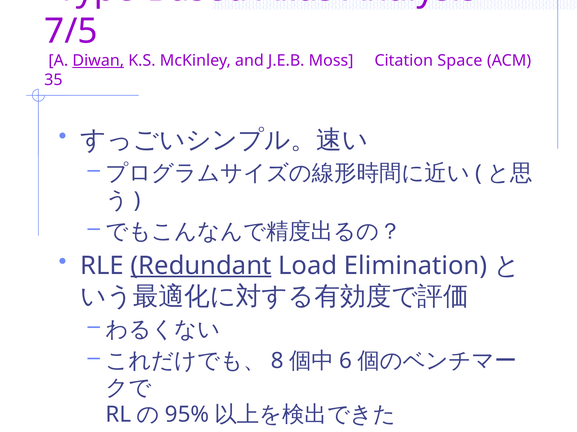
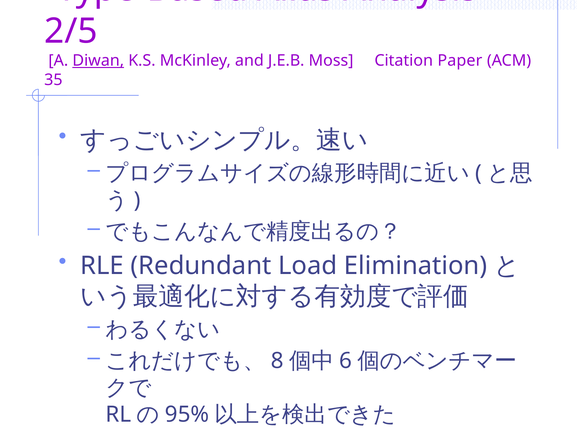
7/5: 7/5 -> 2/5
Space: Space -> Paper
Redundant underline: present -> none
